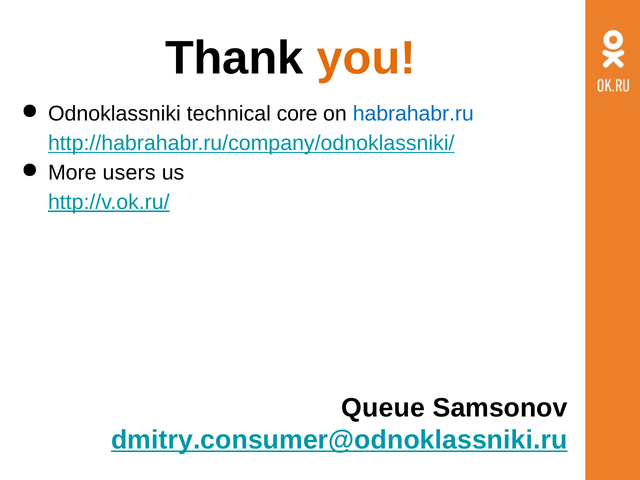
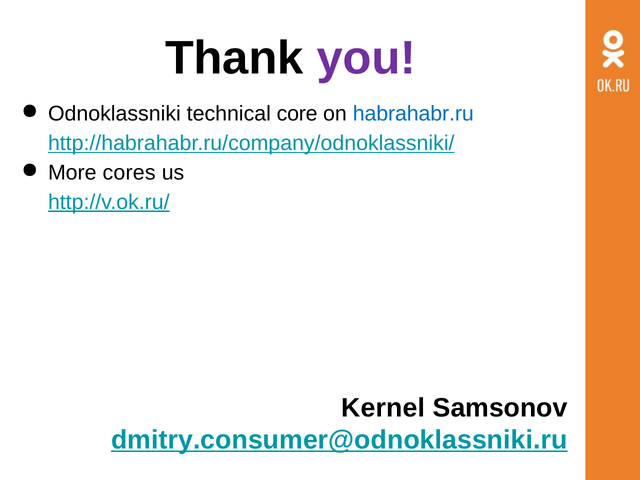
you colour: orange -> purple
users: users -> cores
Queue: Queue -> Kernel
